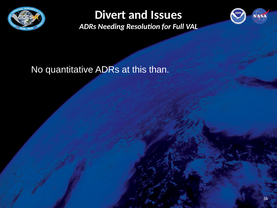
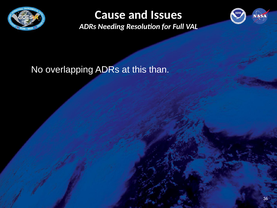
Divert: Divert -> Cause
quantitative: quantitative -> overlapping
